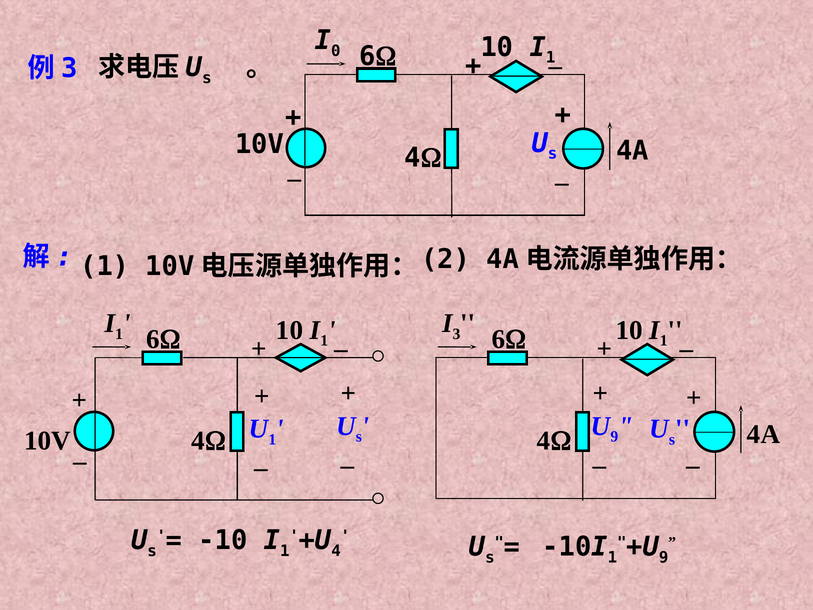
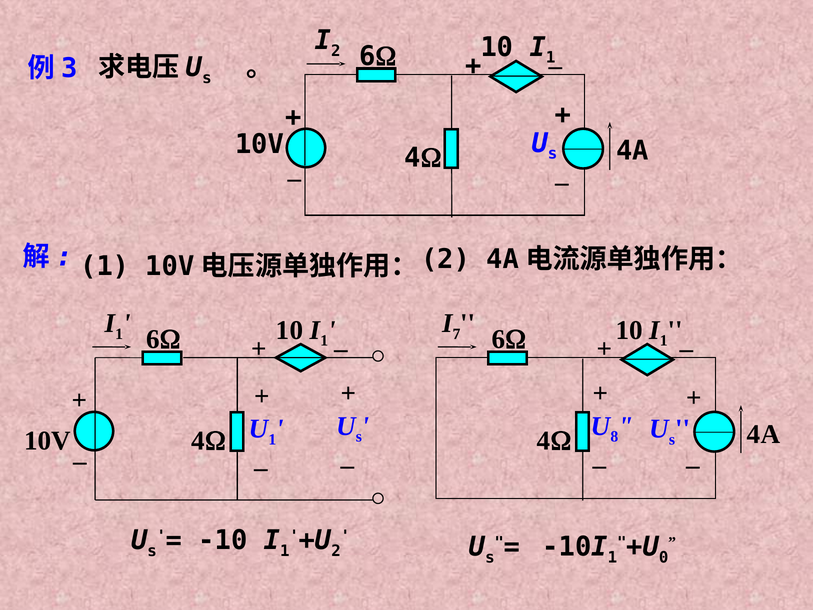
0 at (336, 51): 0 -> 2
3: 3 -> 7
9 at (614, 437): 9 -> 8
4 at (336, 551): 4 -> 2
9 at (664, 557): 9 -> 0
